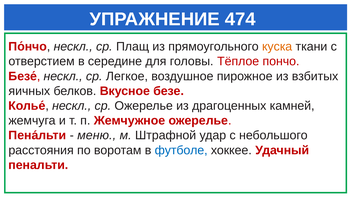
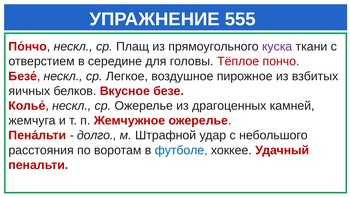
474: 474 -> 555
куска colour: orange -> purple
меню: меню -> долго
